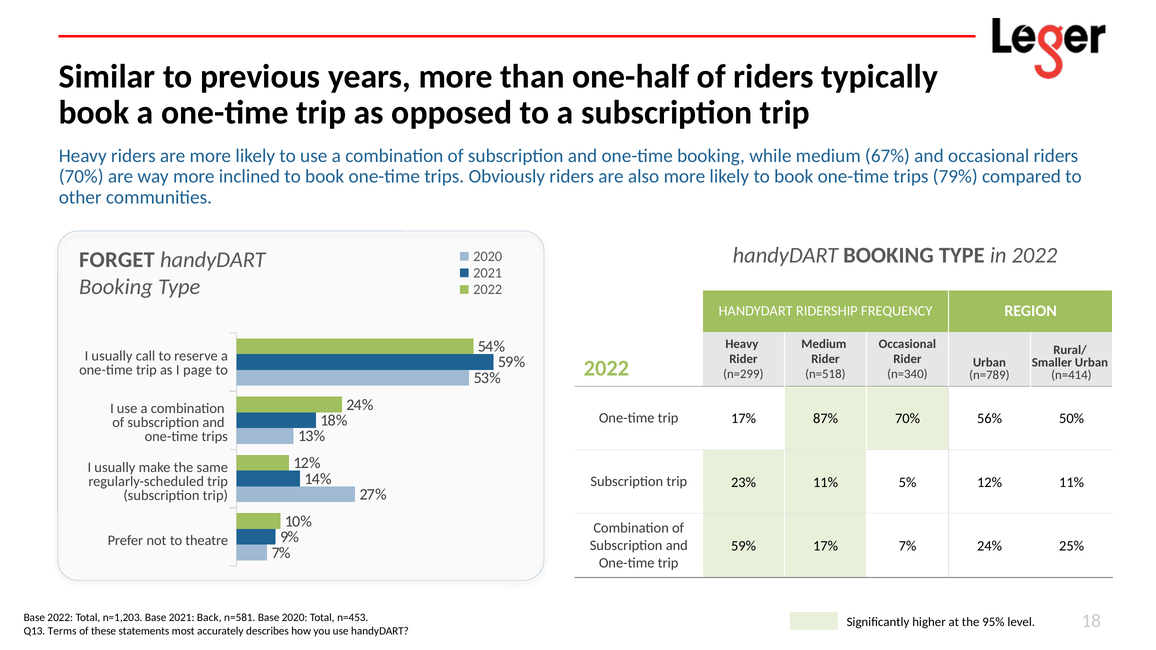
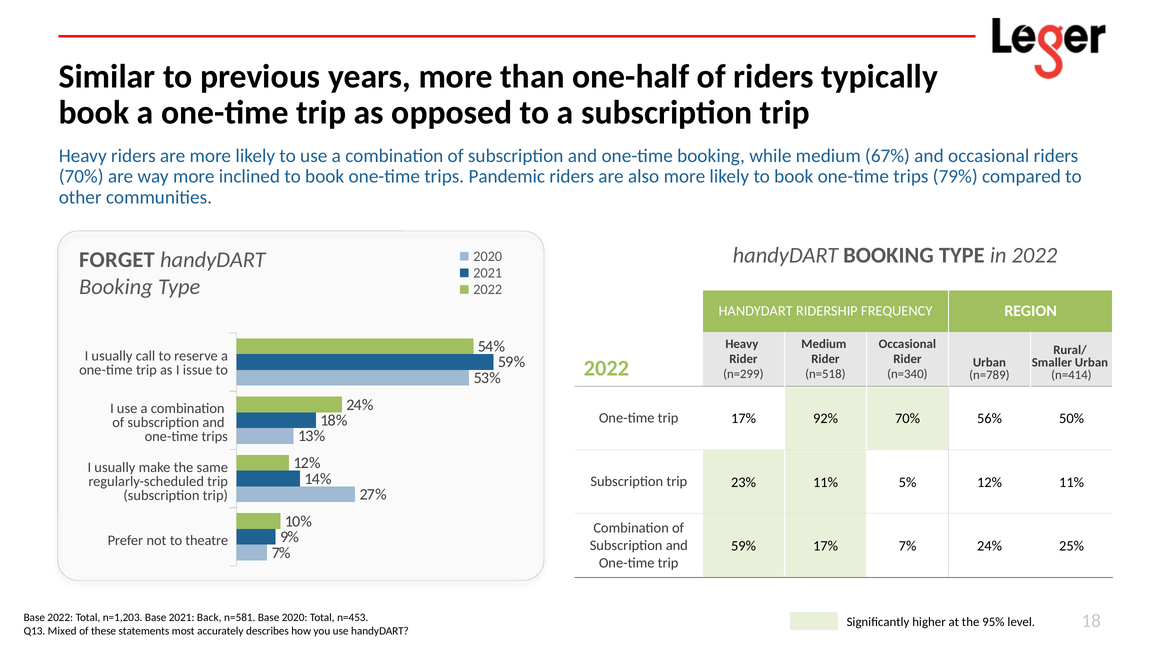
Obviously: Obviously -> Pandemic
page: page -> issue
87%: 87% -> 92%
Terms: Terms -> Mixed
